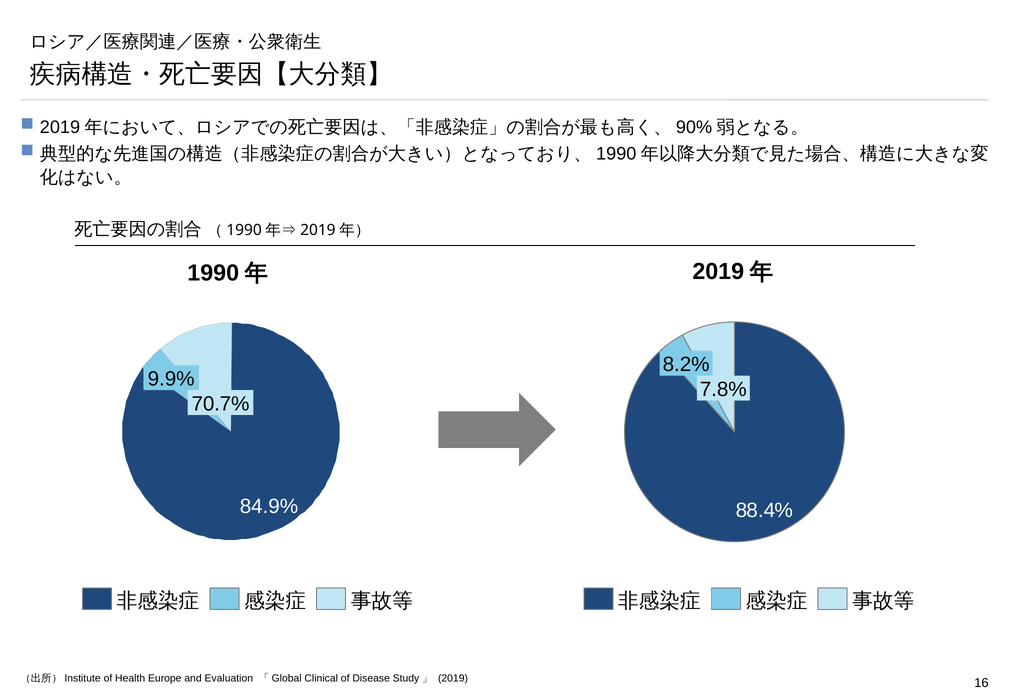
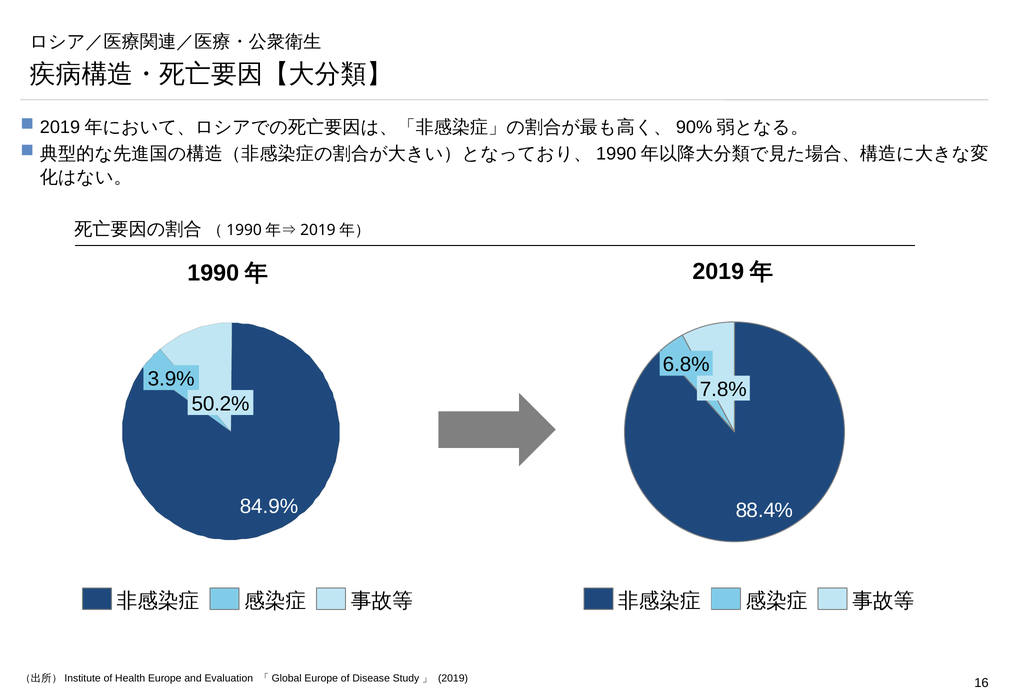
8.2%: 8.2% -> 6.8%
9.9%: 9.9% -> 3.9%
70.7%: 70.7% -> 50.2%
「Global Clinical: Clinical -> Europe
